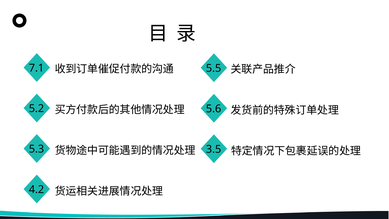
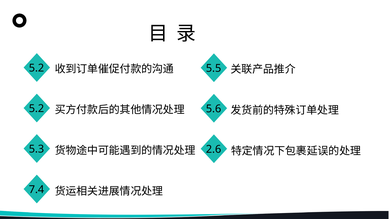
7.1 at (36, 68): 7.1 -> 5.2
3.5: 3.5 -> 2.6
4.2: 4.2 -> 7.4
